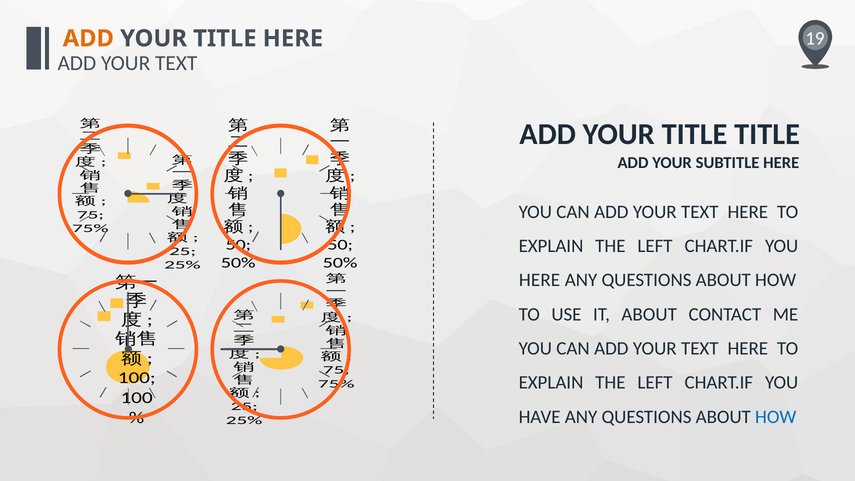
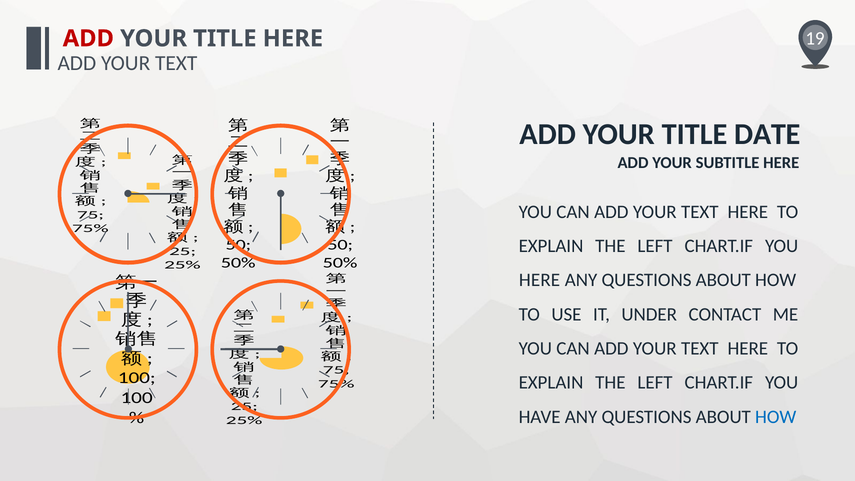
ADD at (88, 38) colour: orange -> red
TITLE TITLE: TITLE -> DATE
IT ABOUT: ABOUT -> UNDER
